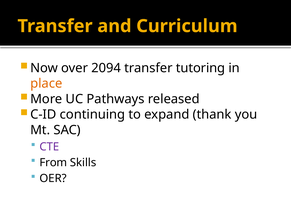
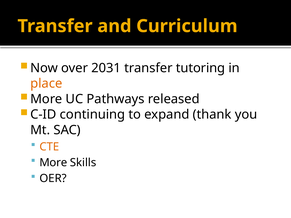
2094: 2094 -> 2031
CTE colour: purple -> orange
From at (53, 163): From -> More
